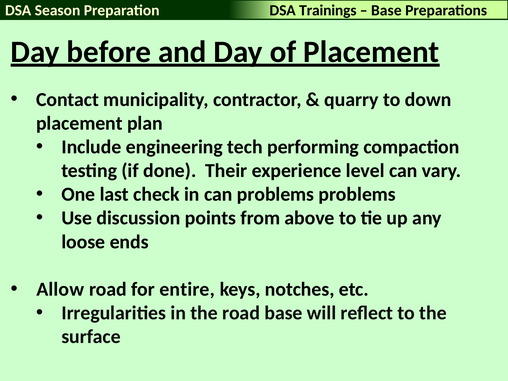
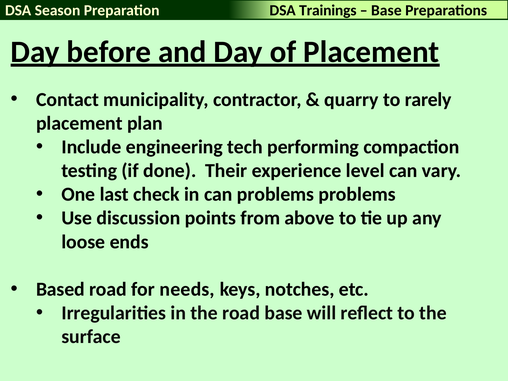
down: down -> rarely
Allow: Allow -> Based
entire: entire -> needs
